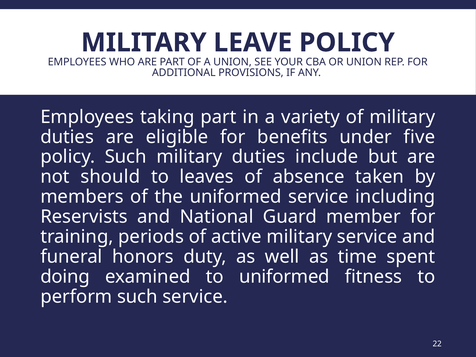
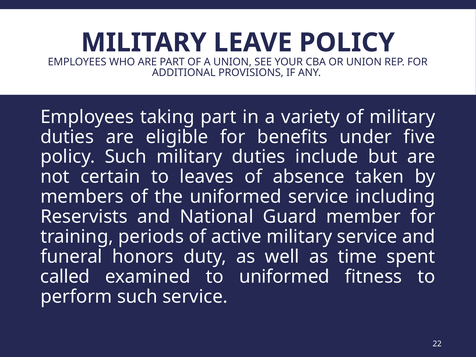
should: should -> certain
doing: doing -> called
